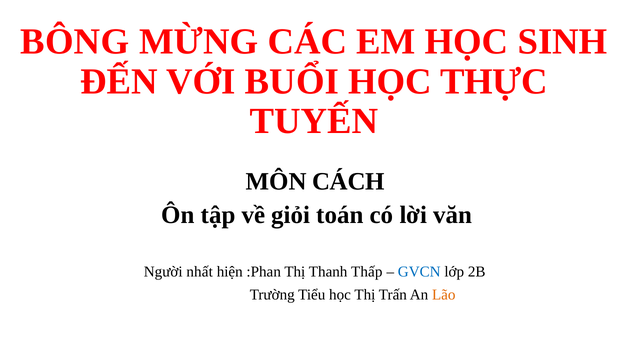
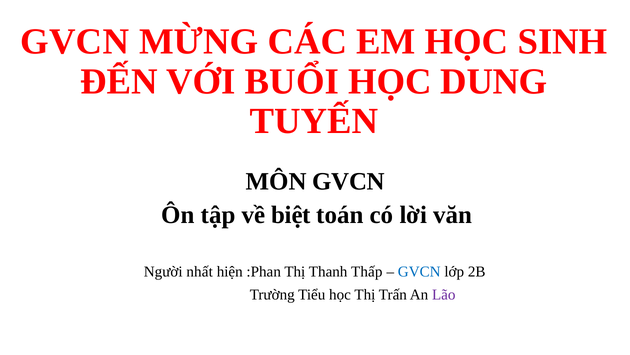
BÔNG at (75, 42): BÔNG -> GVCN
THỰC: THỰC -> DUNG
MÔN CÁCH: CÁCH -> GVCN
giỏi: giỏi -> biệt
Lão colour: orange -> purple
